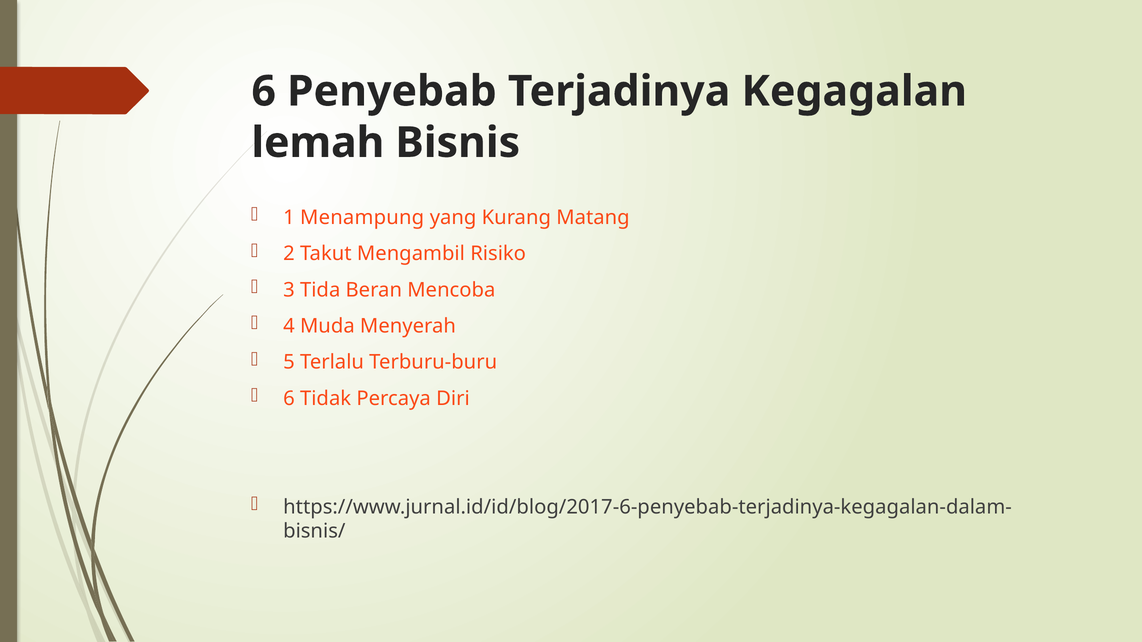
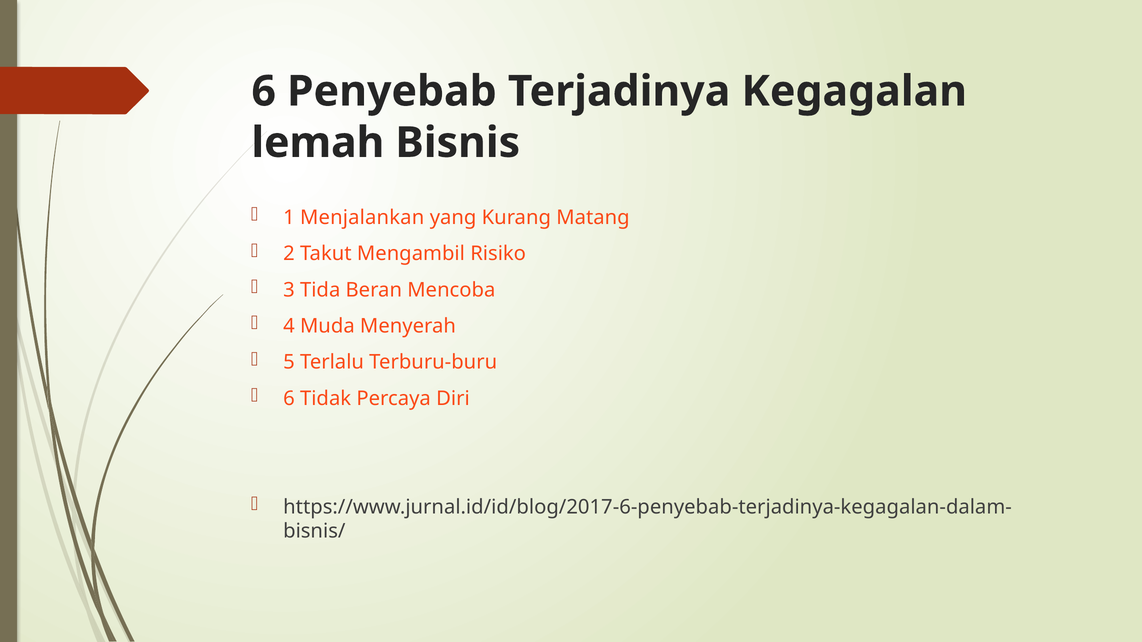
Menampung: Menampung -> Menjalankan
